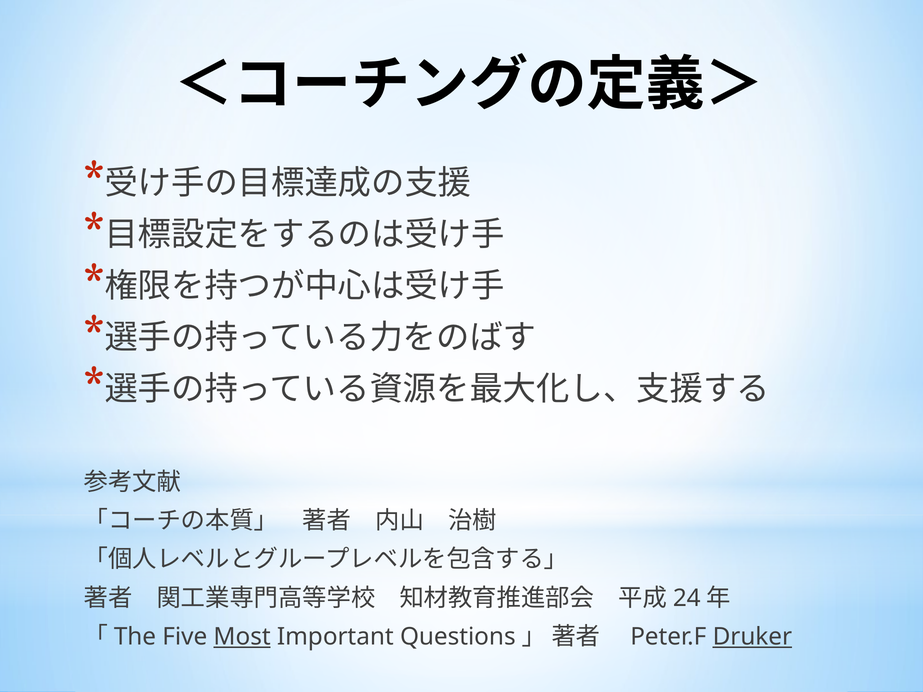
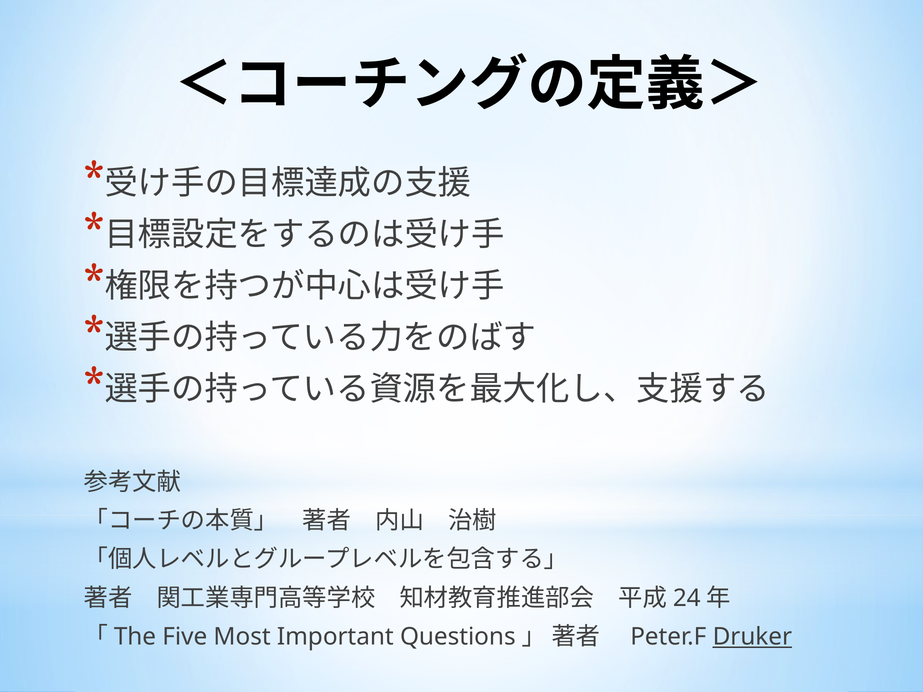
Most underline: present -> none
